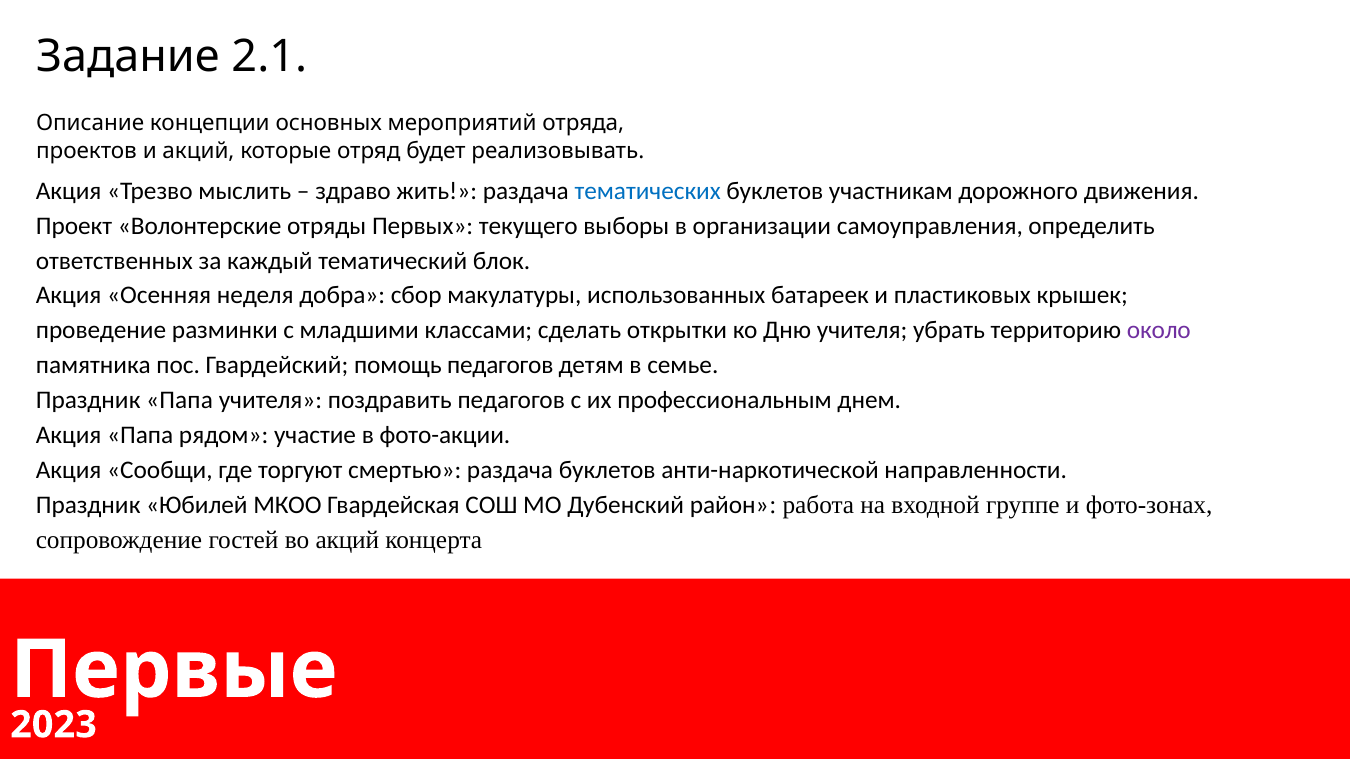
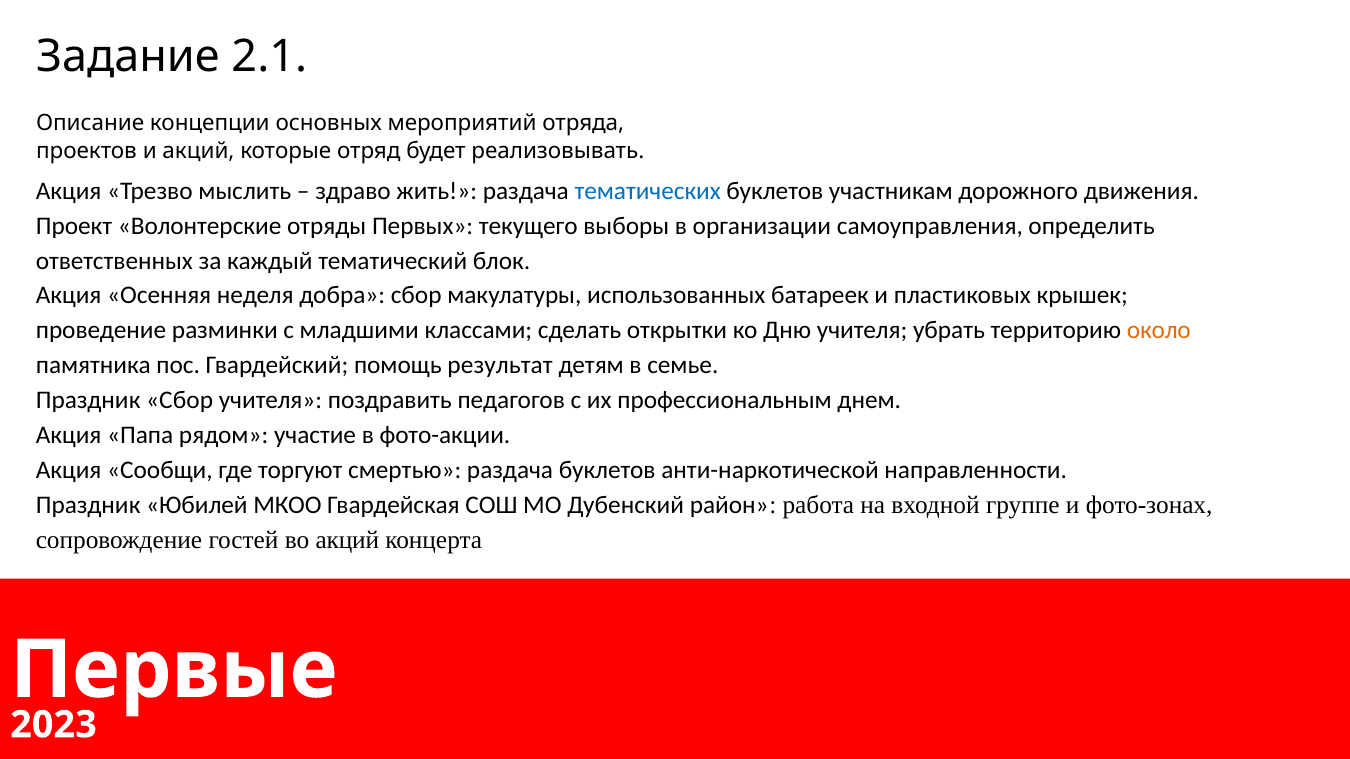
около colour: purple -> orange
помощь педагогов: педагогов -> результат
Праздник Папа: Папа -> Сбор
